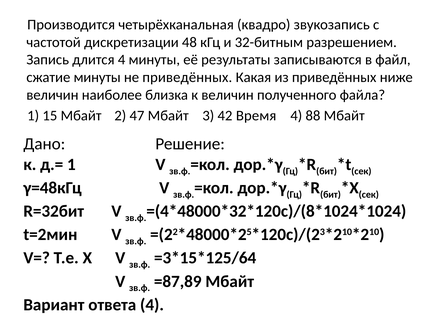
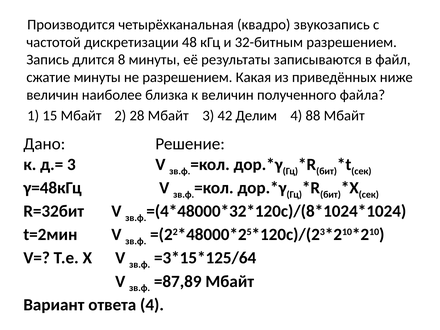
длится 4: 4 -> 8
не приведённых: приведённых -> разрешением
47: 47 -> 28
Время: Время -> Делим
д.= 1: 1 -> 3
